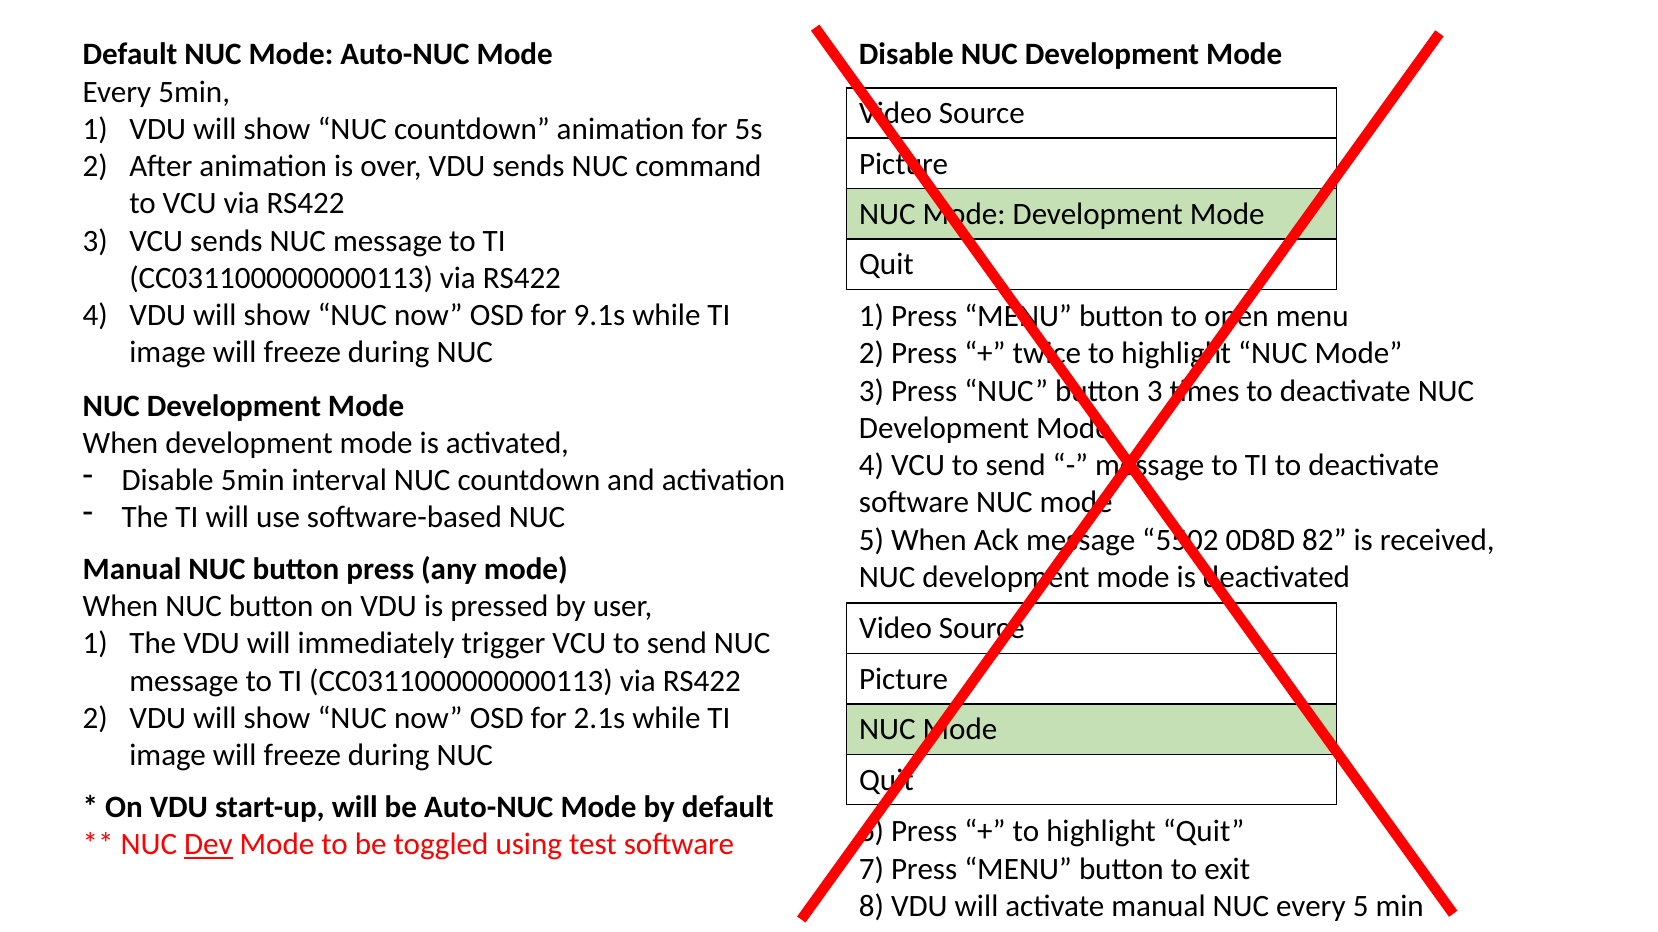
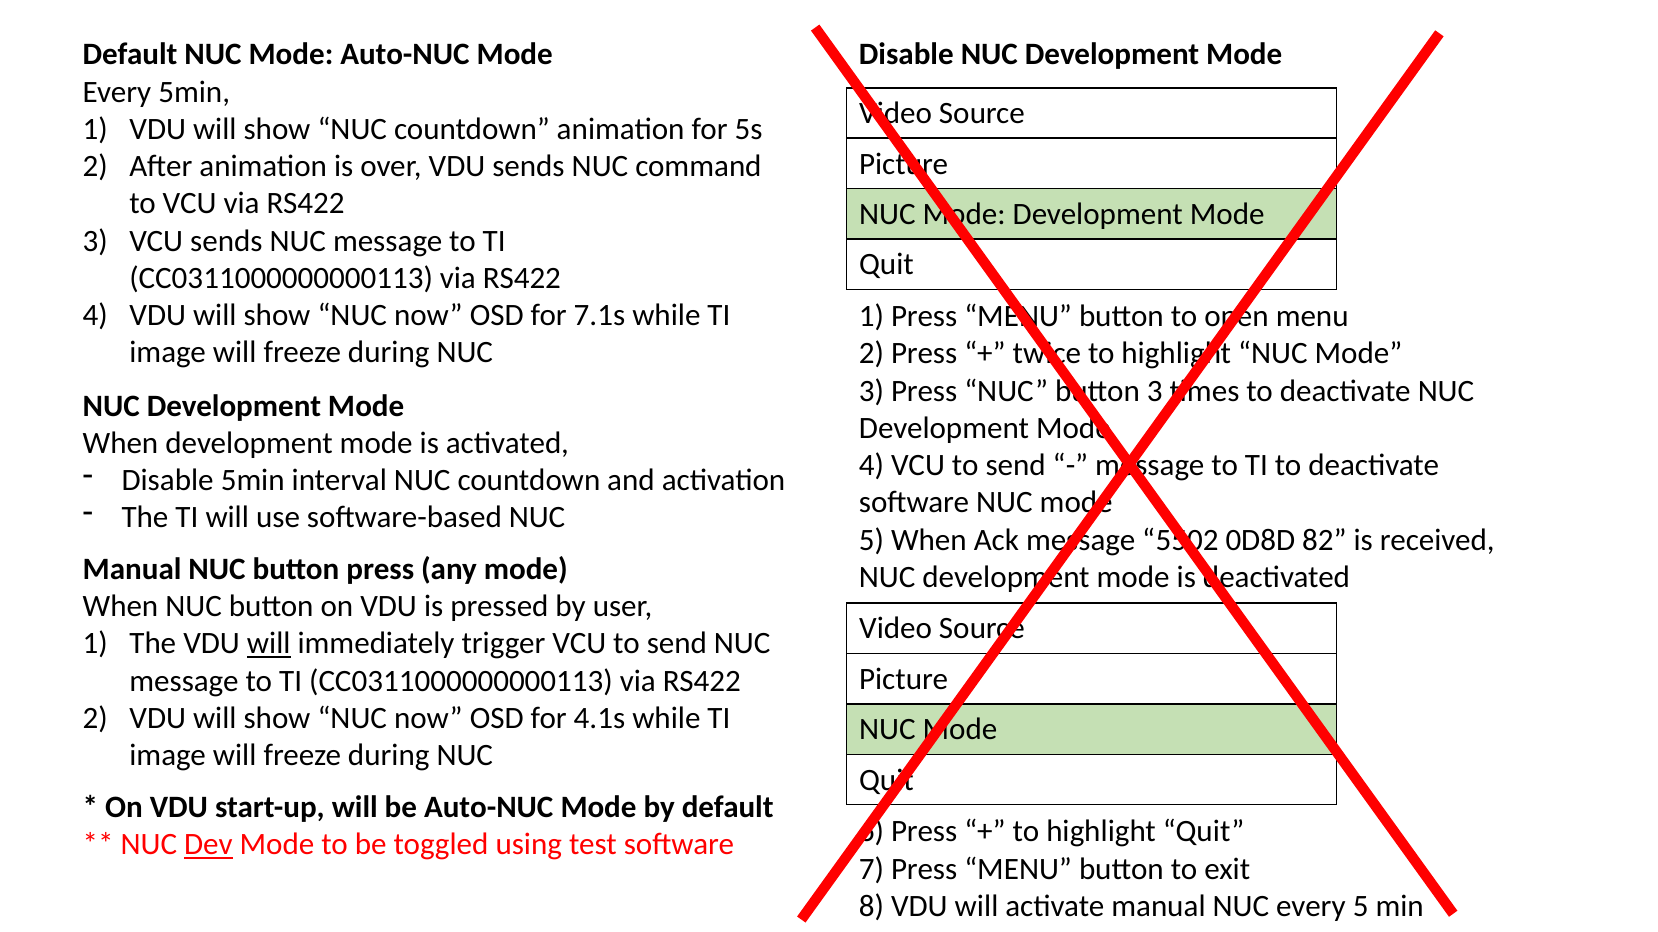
9.1s: 9.1s -> 7.1s
will at (269, 644) underline: none -> present
2.1s: 2.1s -> 4.1s
